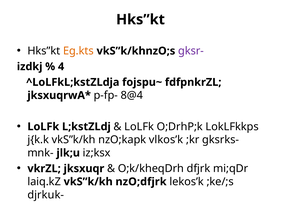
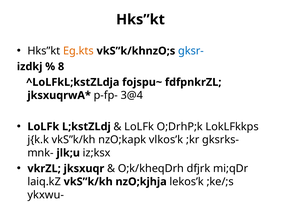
gksr- colour: purple -> blue
4: 4 -> 8
8@4: 8@4 -> 3@4
nzO;dfjrk: nzO;dfjrk -> nzO;kjhja
djrkuk-: djrkuk- -> ykxwu-
